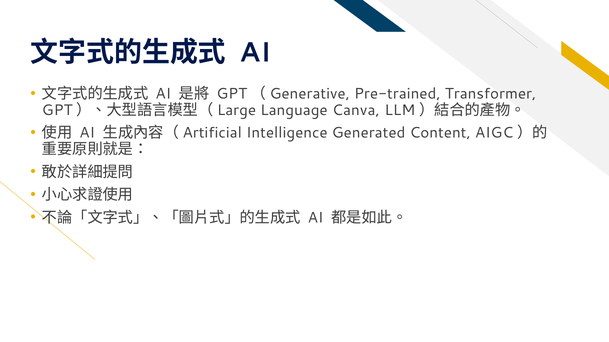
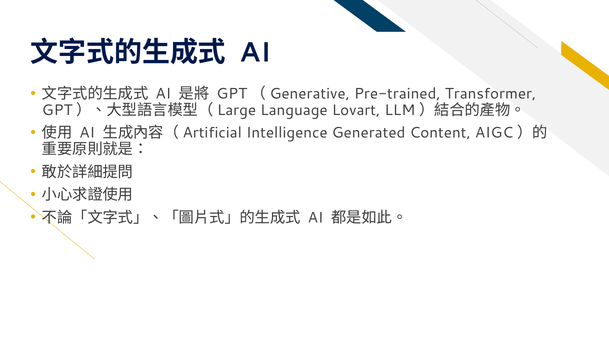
Canva: Canva -> Lovart
